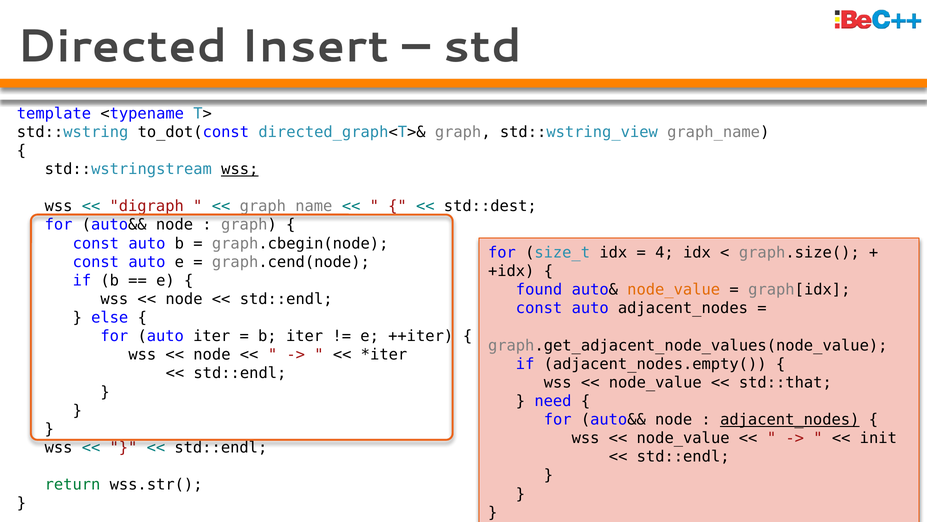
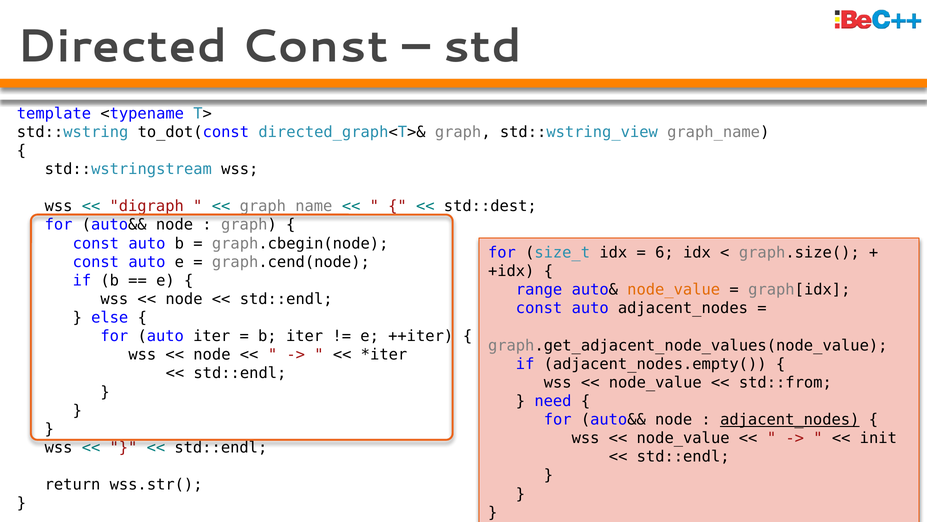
Directed Insert: Insert -> Const
wss at (240, 169) underline: present -> none
4: 4 -> 6
found: found -> range
std::that: std::that -> std::from
return colour: green -> black
